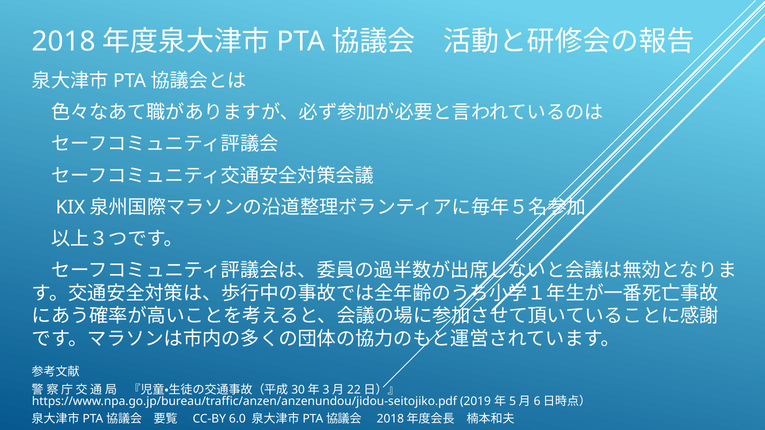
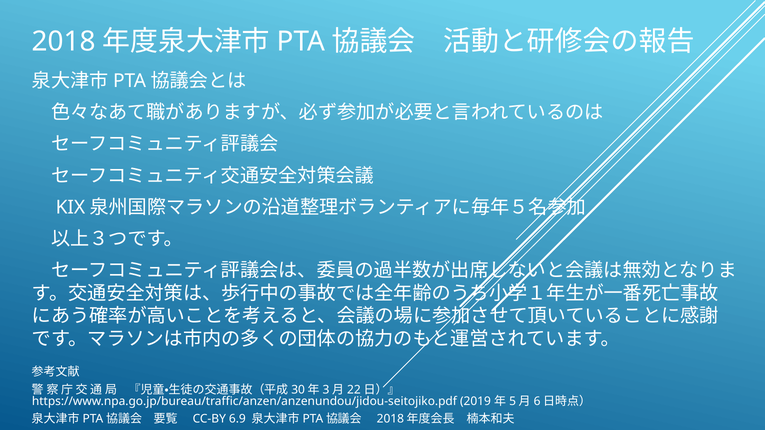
6.0: 6.0 -> 6.9
